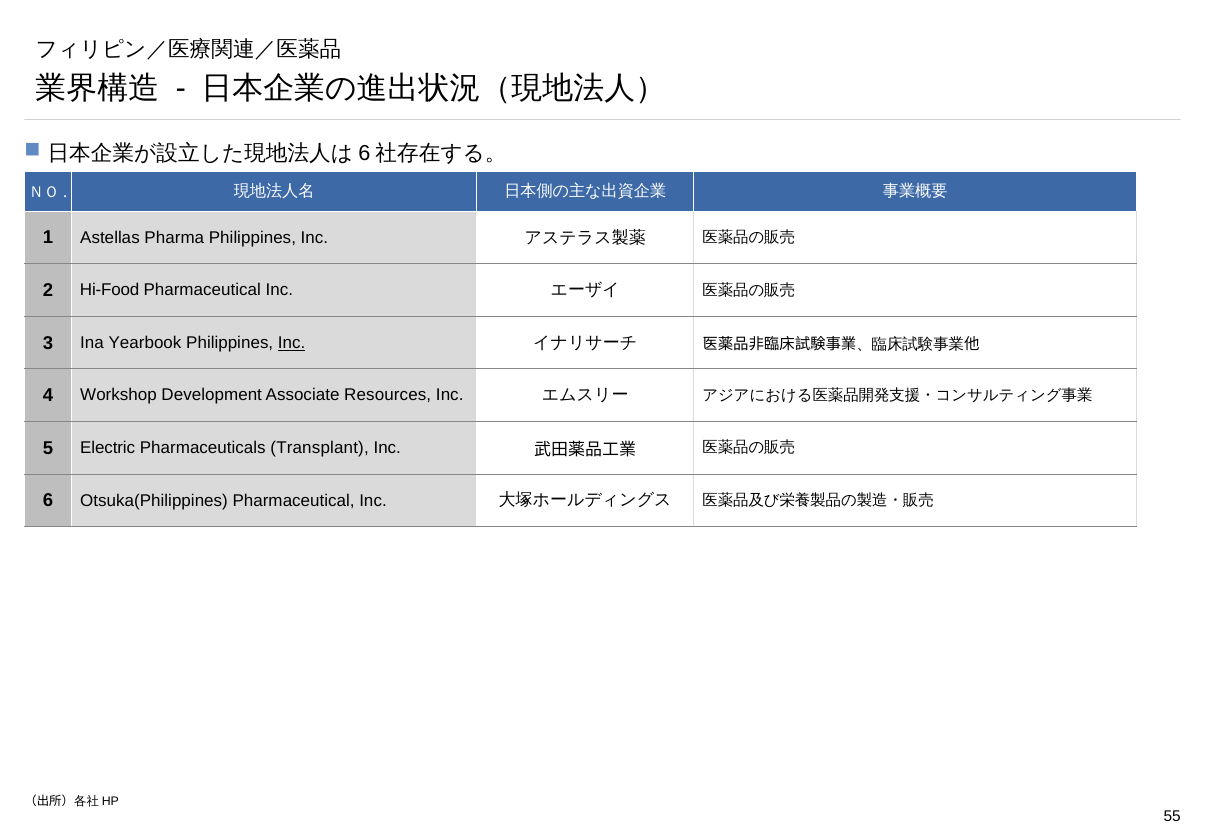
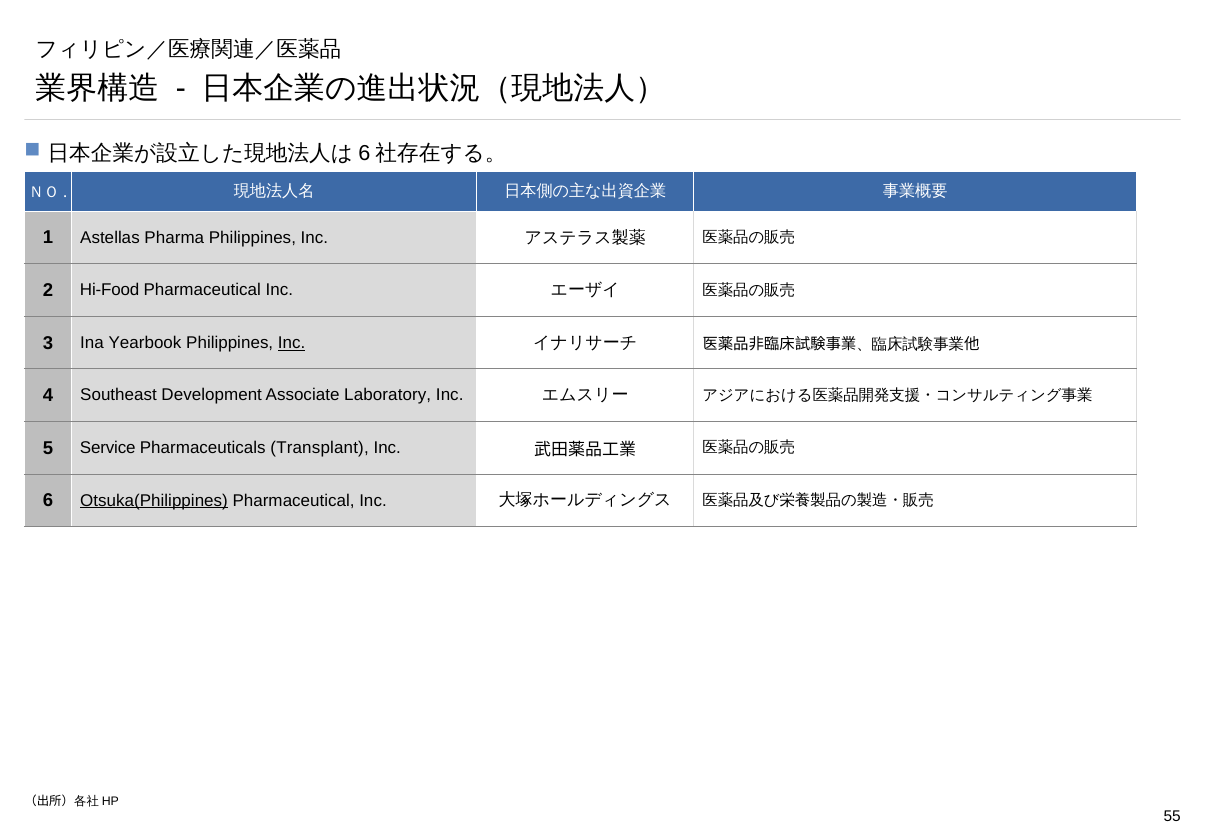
Workshop: Workshop -> Southeast
Resources: Resources -> Laboratory
Electric: Electric -> Service
Otsuka(Philippines underline: none -> present
